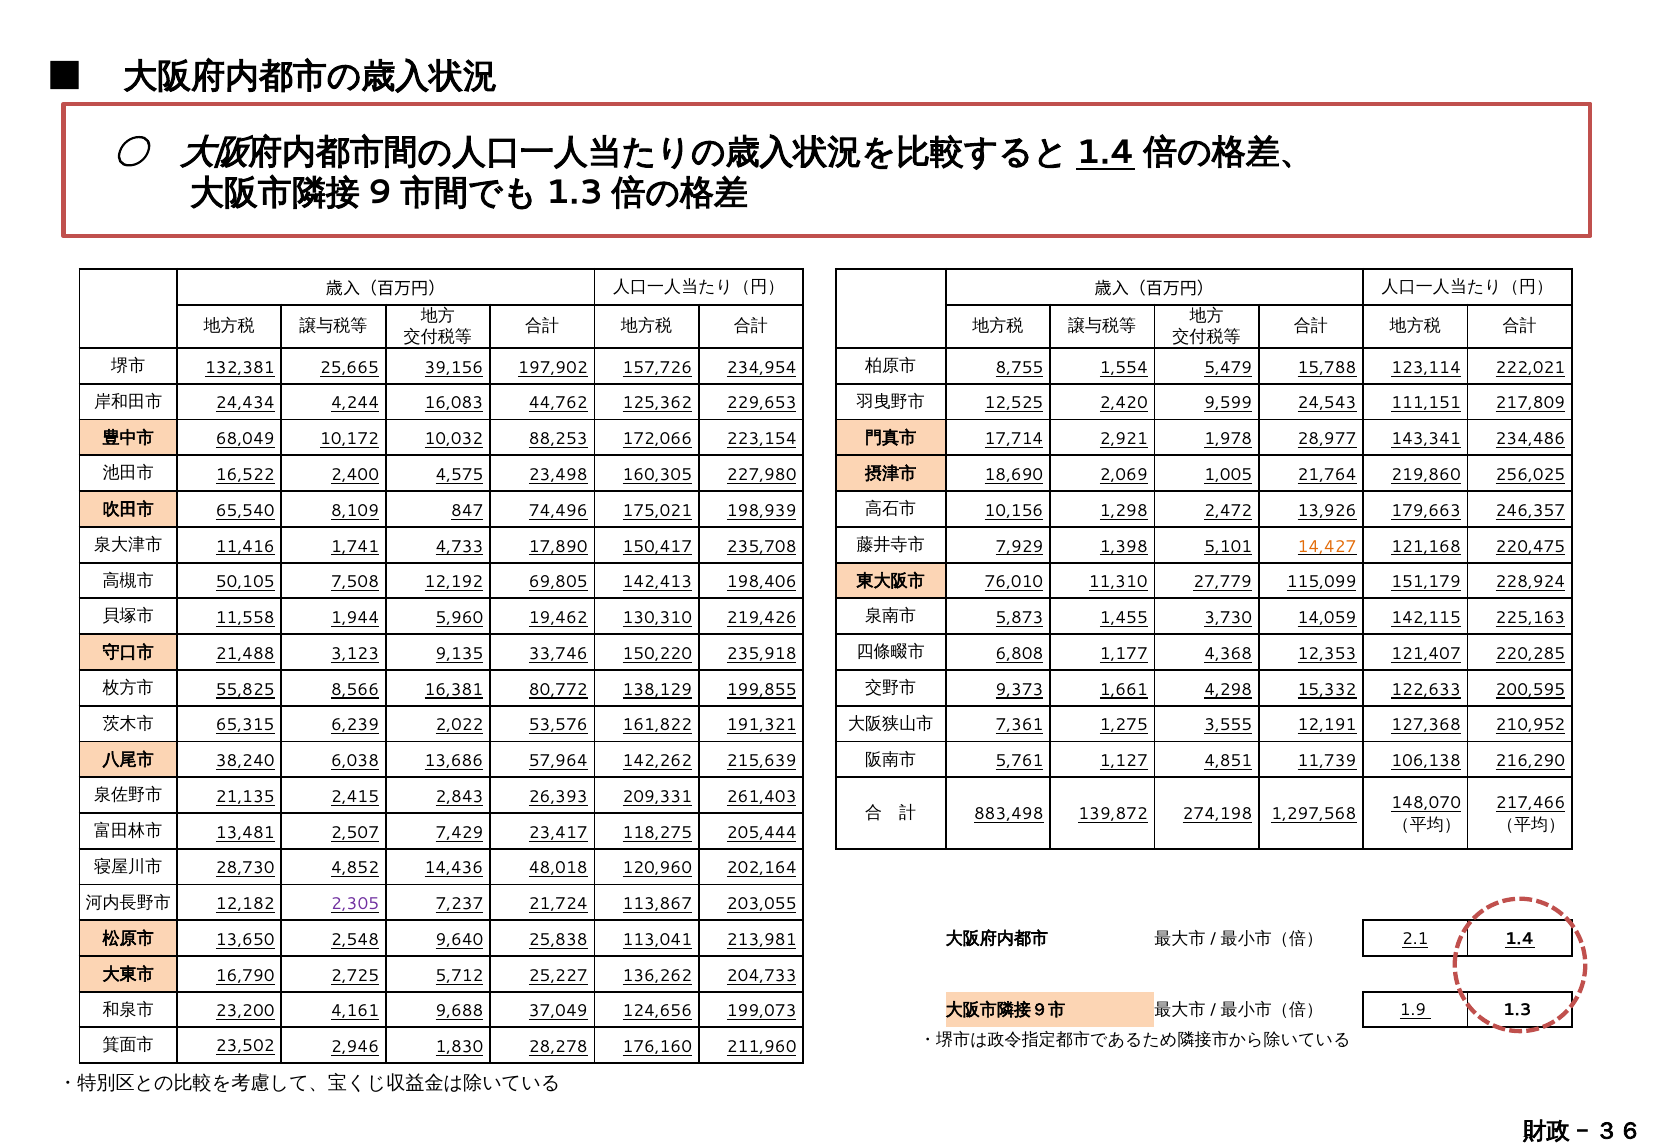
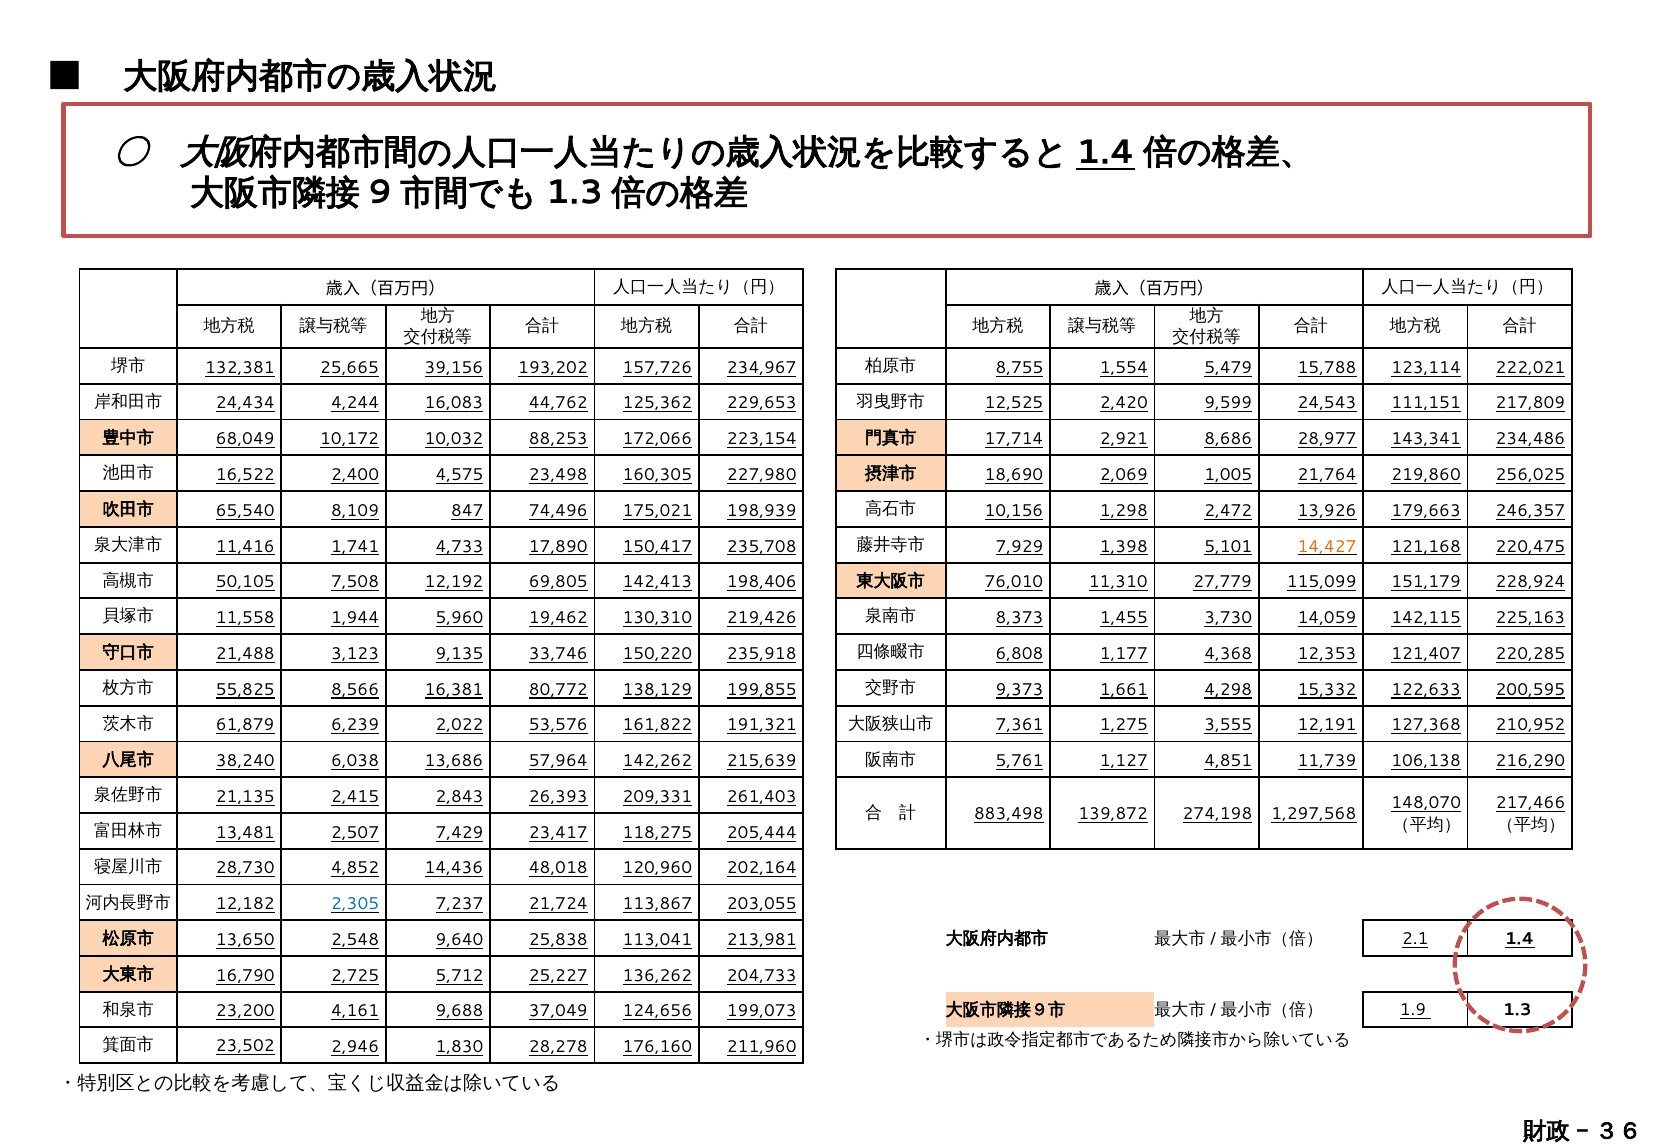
197,902: 197,902 -> 193,202
234,954: 234,954 -> 234,967
1,978: 1,978 -> 8,686
5,873: 5,873 -> 8,373
65,315: 65,315 -> 61,879
2,305 colour: purple -> blue
